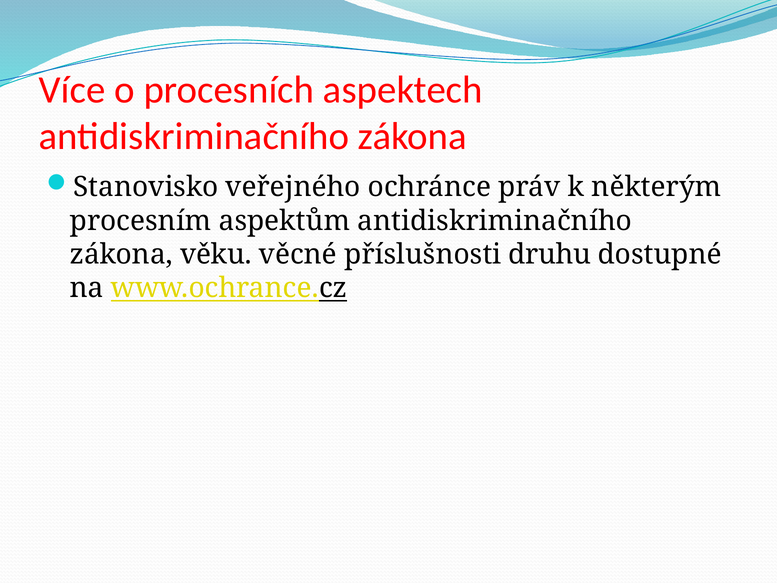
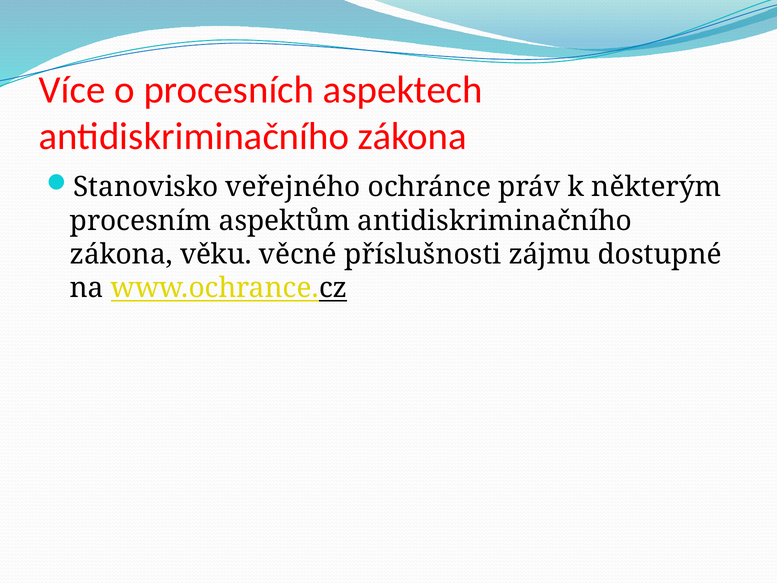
druhu: druhu -> zájmu
